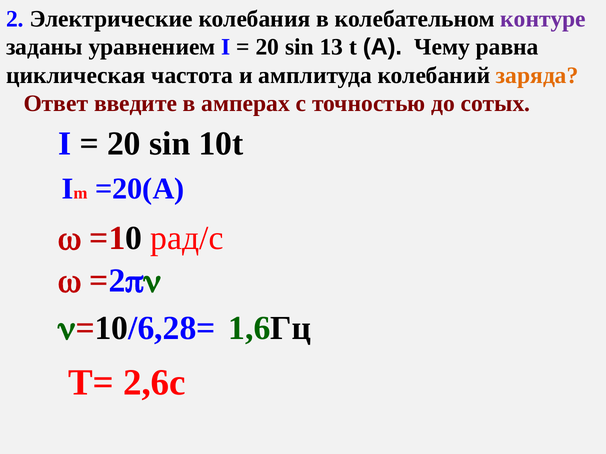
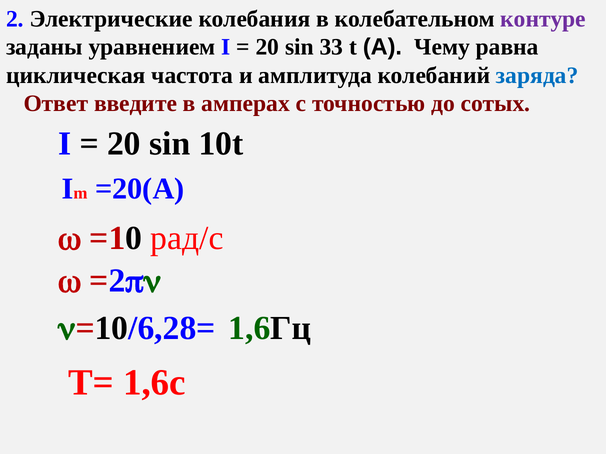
13: 13 -> 33
заряда colour: orange -> blue
2,6с: 2,6с -> 1,6с
